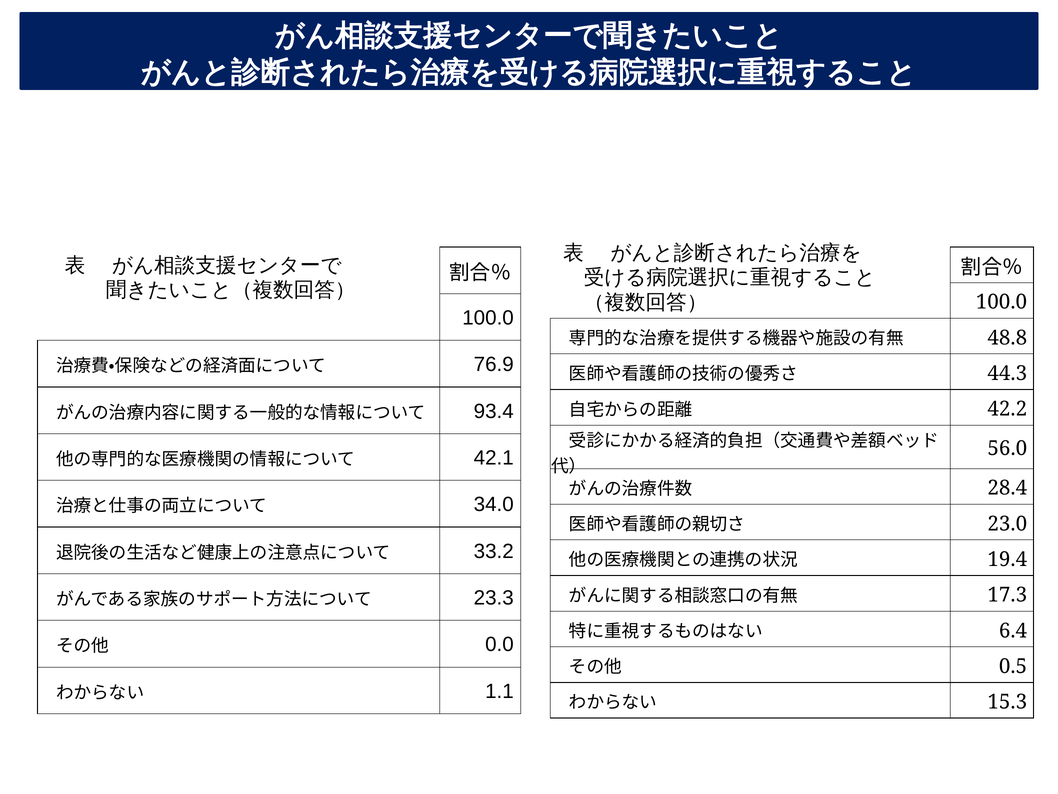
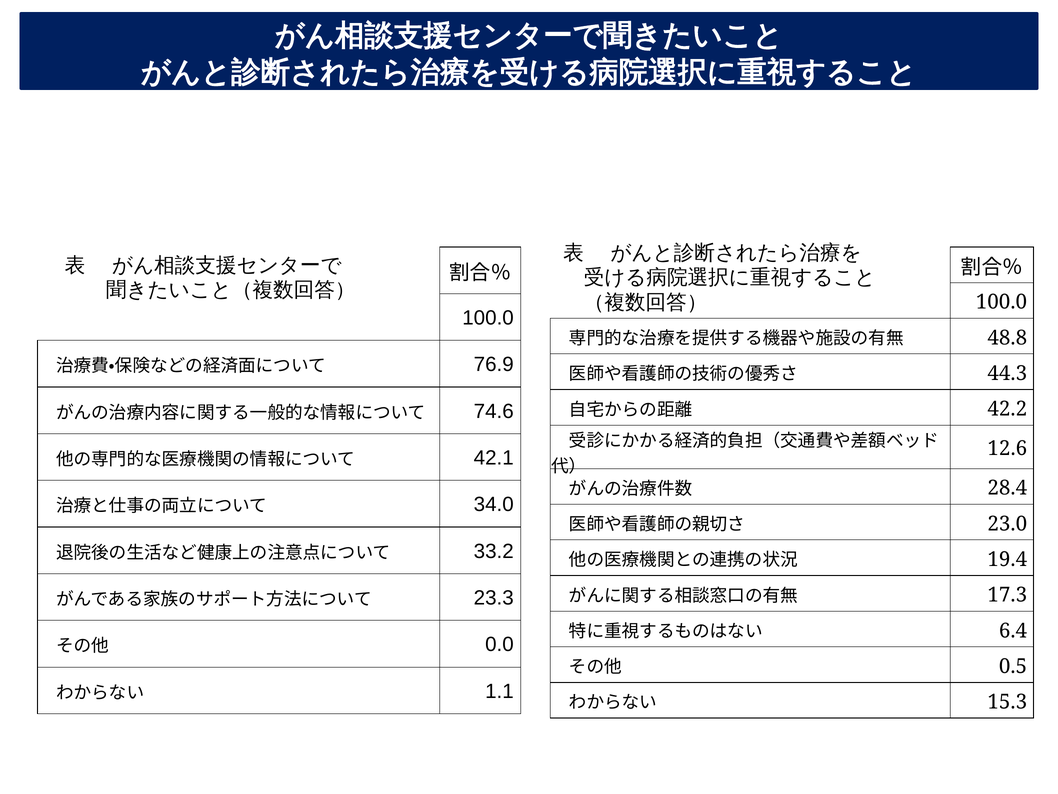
93.4: 93.4 -> 74.6
56.0: 56.0 -> 12.6
